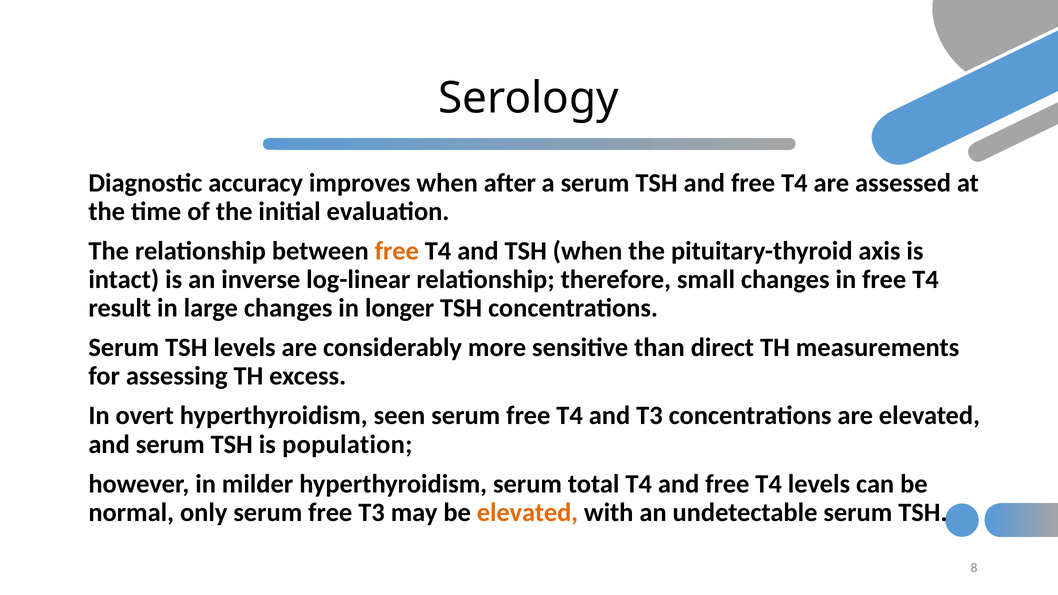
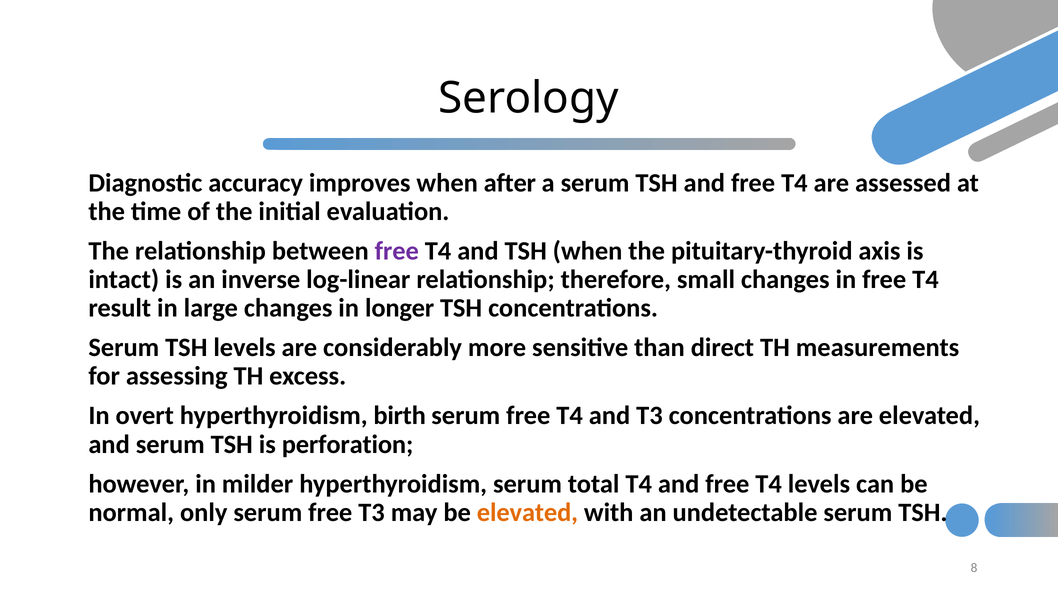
free at (397, 251) colour: orange -> purple
seen: seen -> birth
population: population -> perforation
